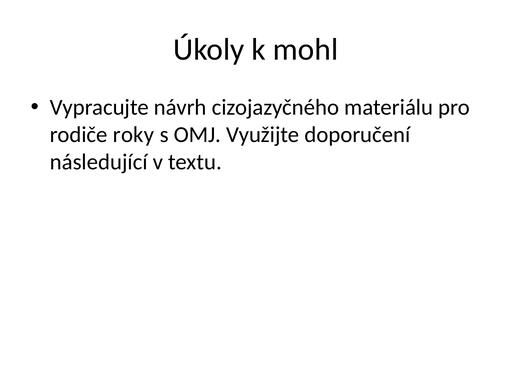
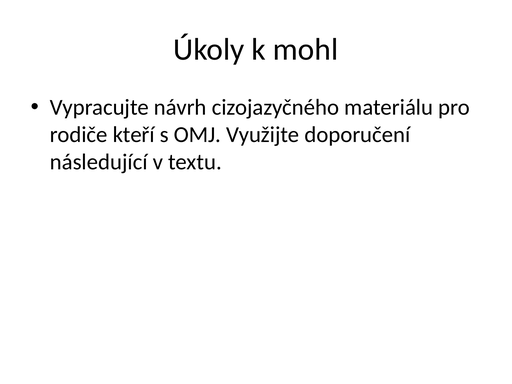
roky: roky -> kteří
